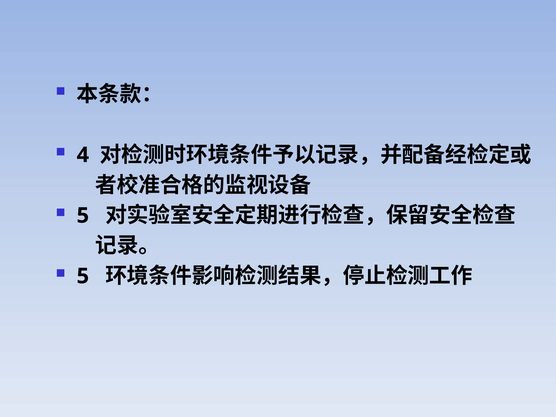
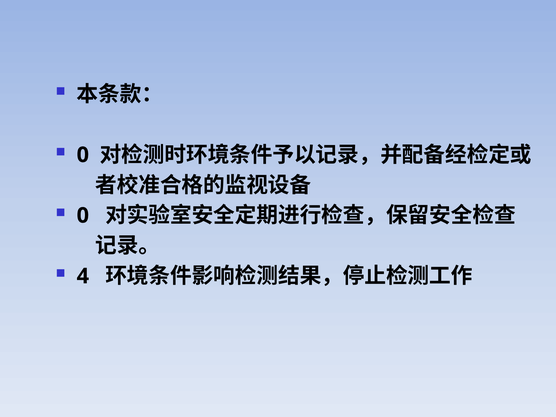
4 at (83, 155): 4 -> 0
5 at (83, 216): 5 -> 0
5 at (83, 276): 5 -> 4
